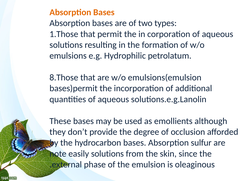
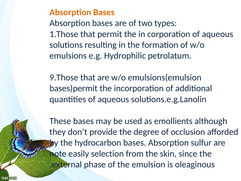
8.Those: 8.Those -> 9.Those
easily solutions: solutions -> selection
